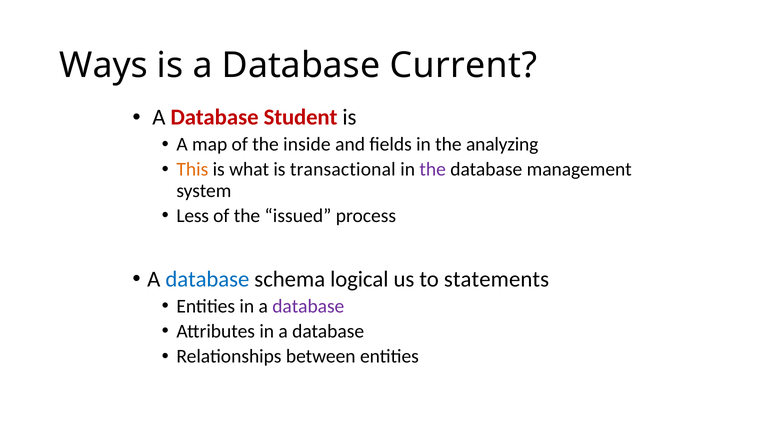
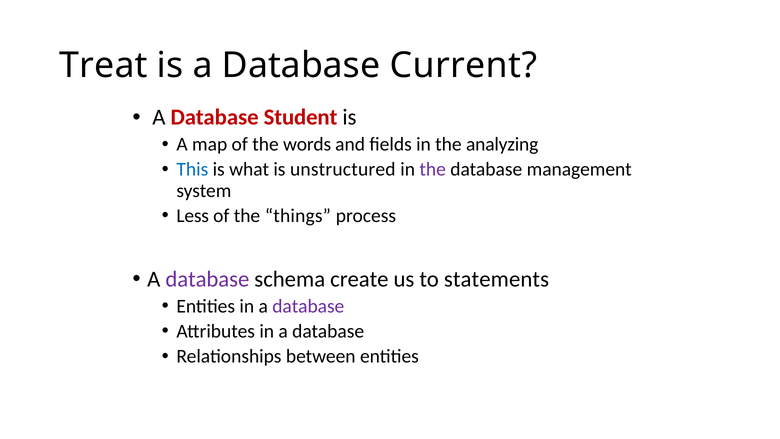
Ways: Ways -> Treat
inside: inside -> words
This colour: orange -> blue
transactional: transactional -> unstructured
issued: issued -> things
database at (207, 279) colour: blue -> purple
logical: logical -> create
